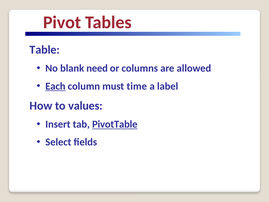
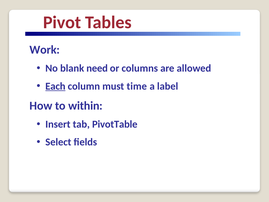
Table: Table -> Work
values: values -> within
PivotTable underline: present -> none
